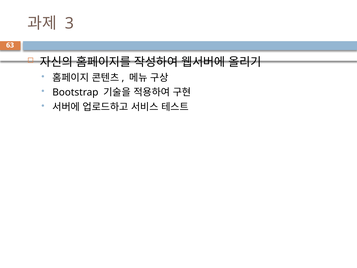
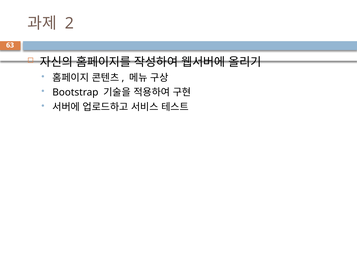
3: 3 -> 2
